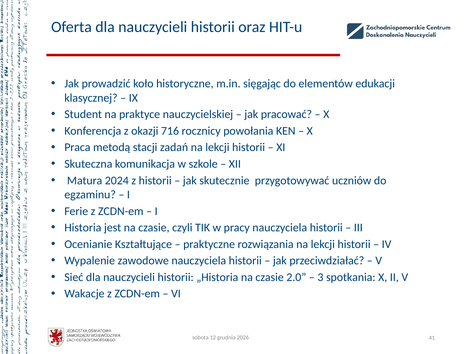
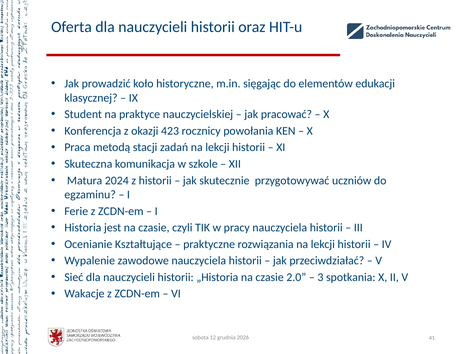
716: 716 -> 423
